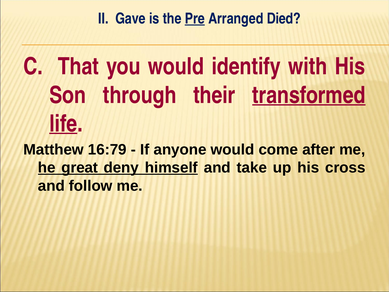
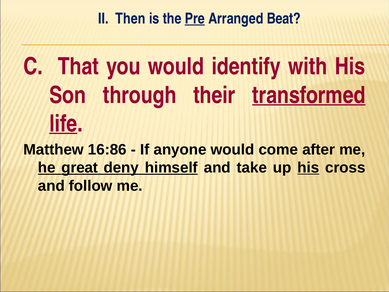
Gave: Gave -> Then
Died: Died -> Beat
16:79: 16:79 -> 16:86
his at (308, 168) underline: none -> present
